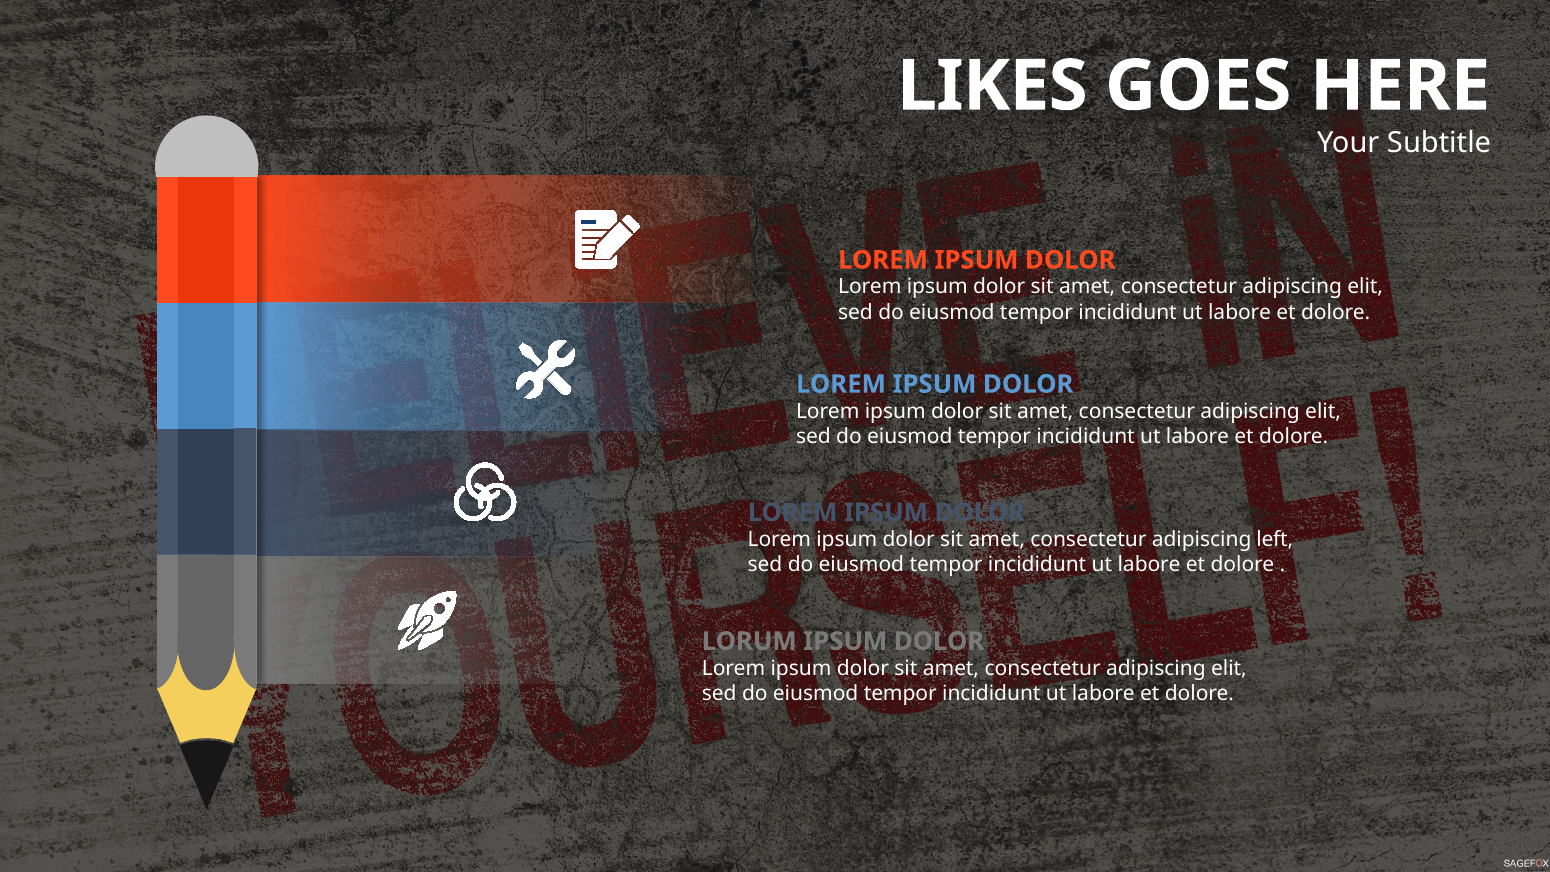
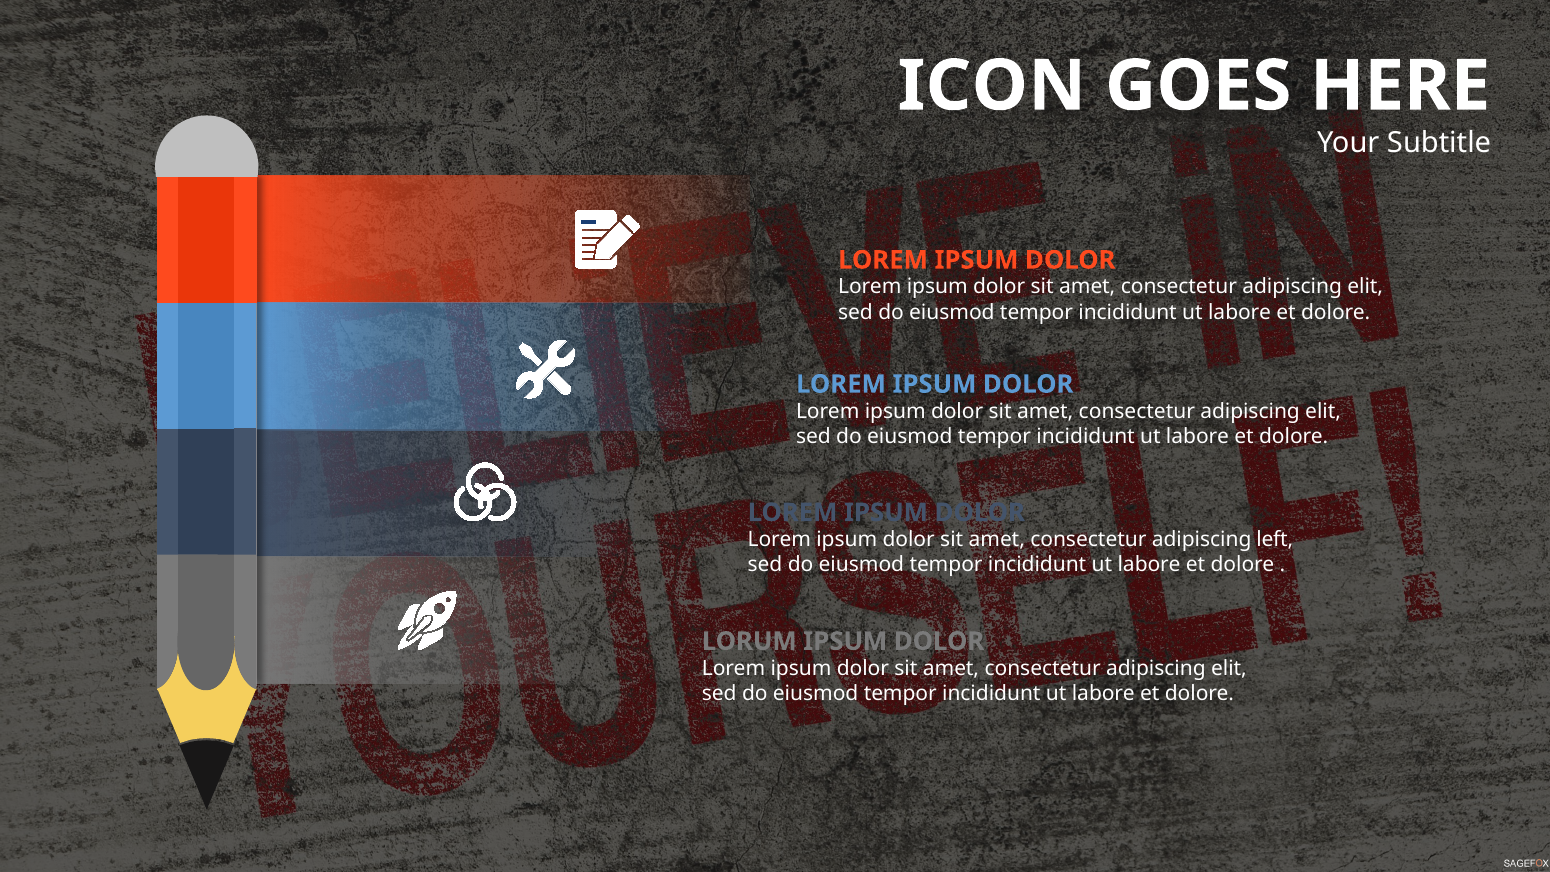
LIKES: LIKES -> ICON
